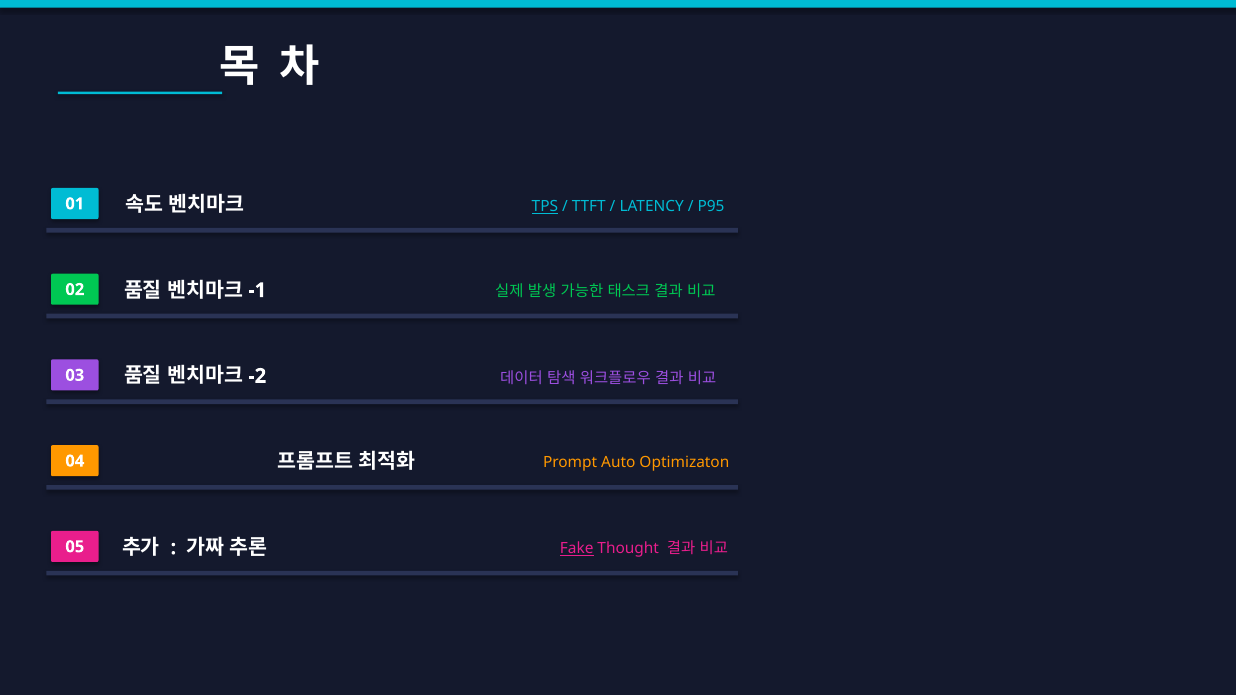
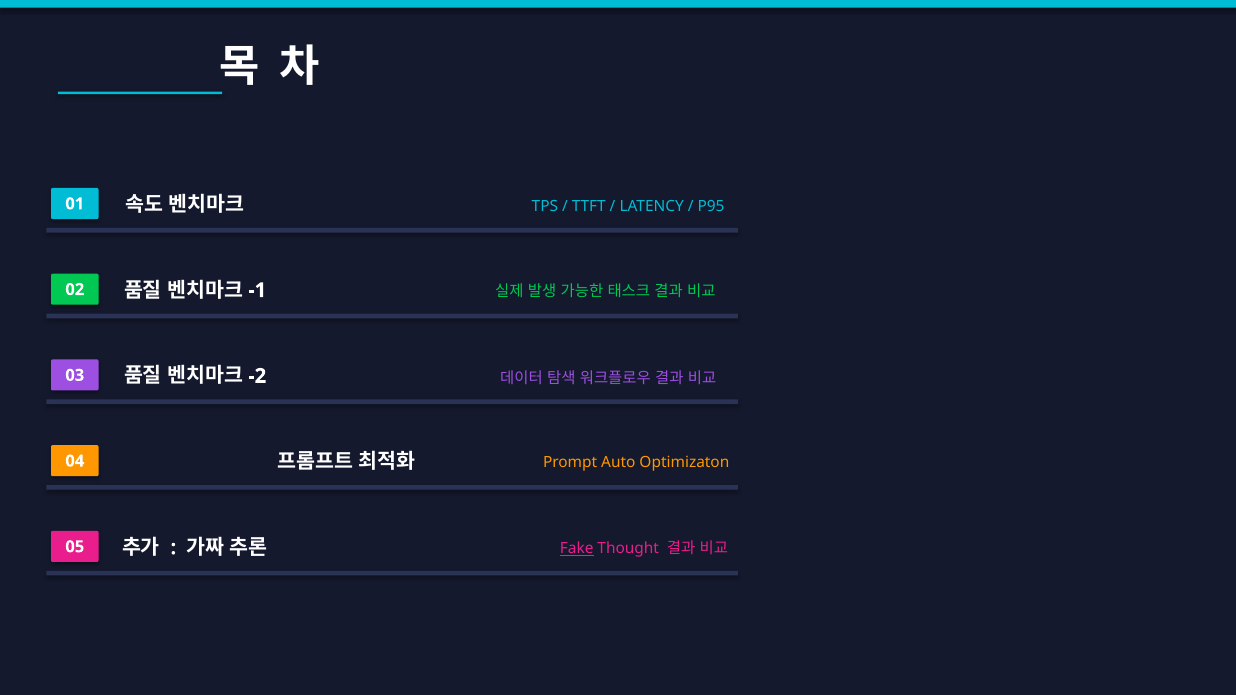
TPS underline: present -> none
